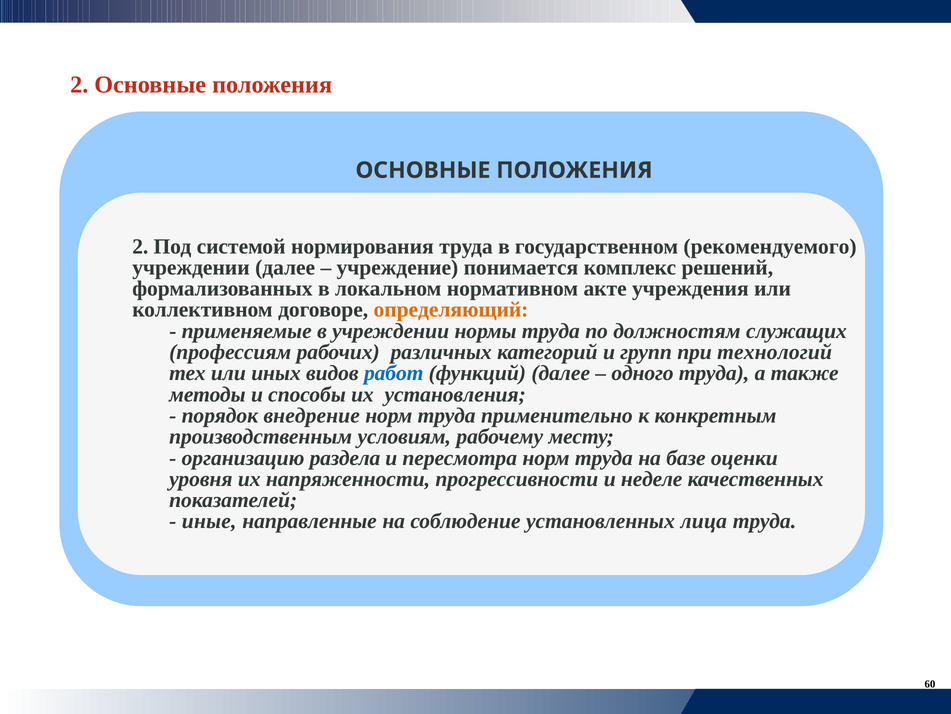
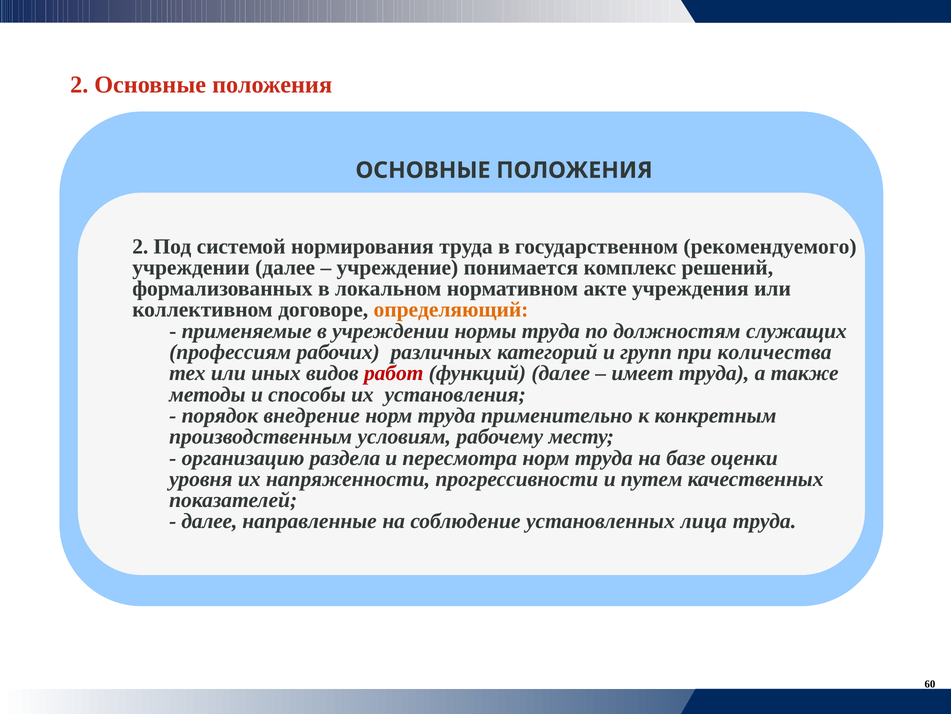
технологий: технологий -> количества
работ colour: blue -> red
одного: одного -> имеет
неделе: неделе -> путем
иные at (209, 521): иные -> далее
